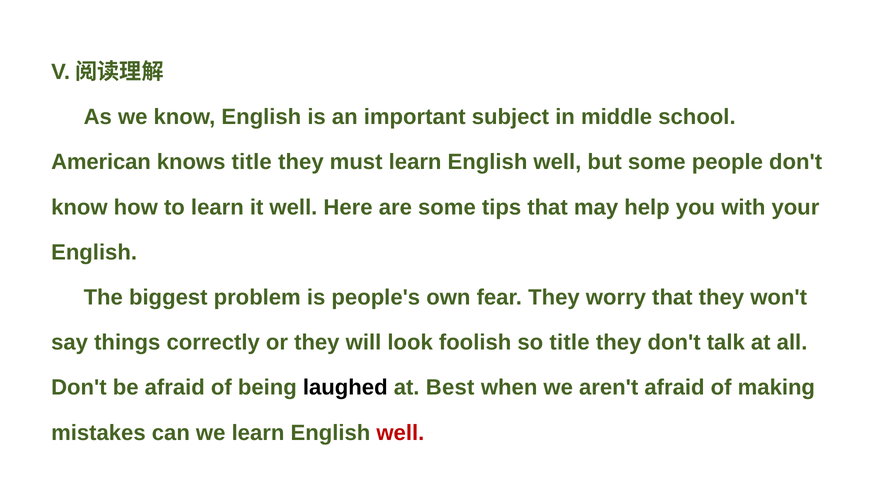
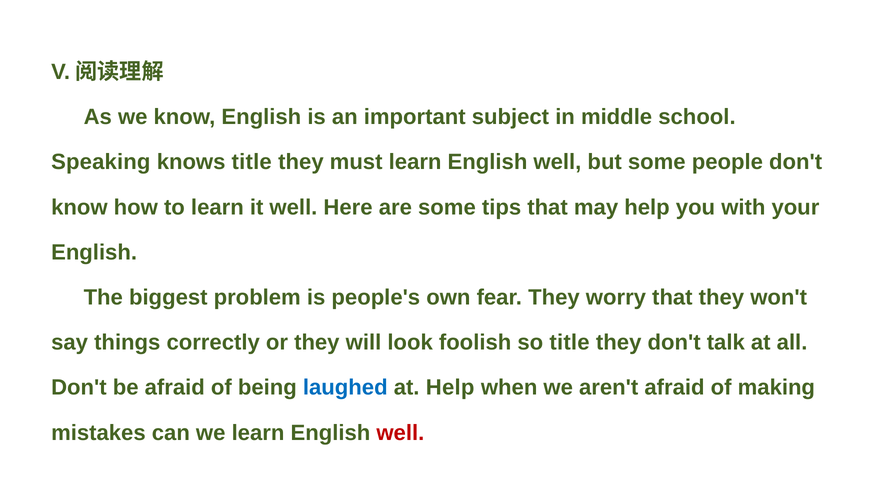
American: American -> Speaking
laughed colour: black -> blue
at Best: Best -> Help
